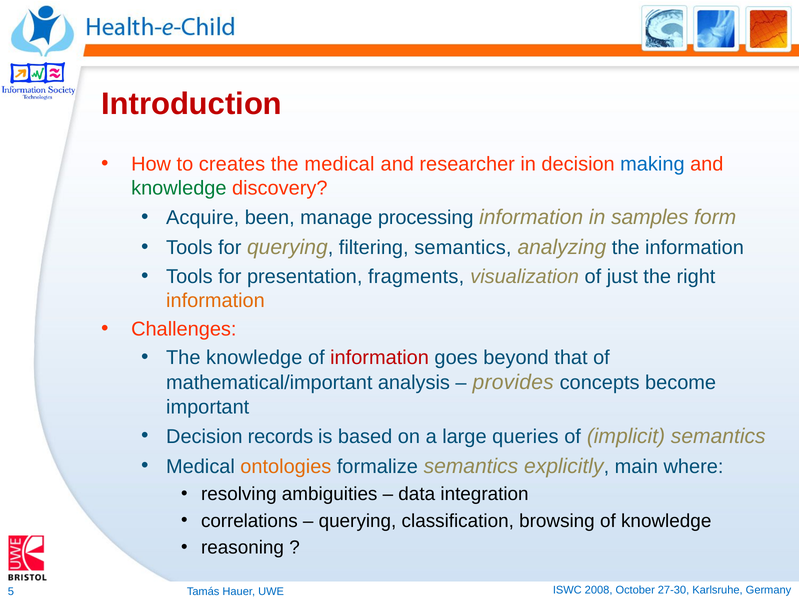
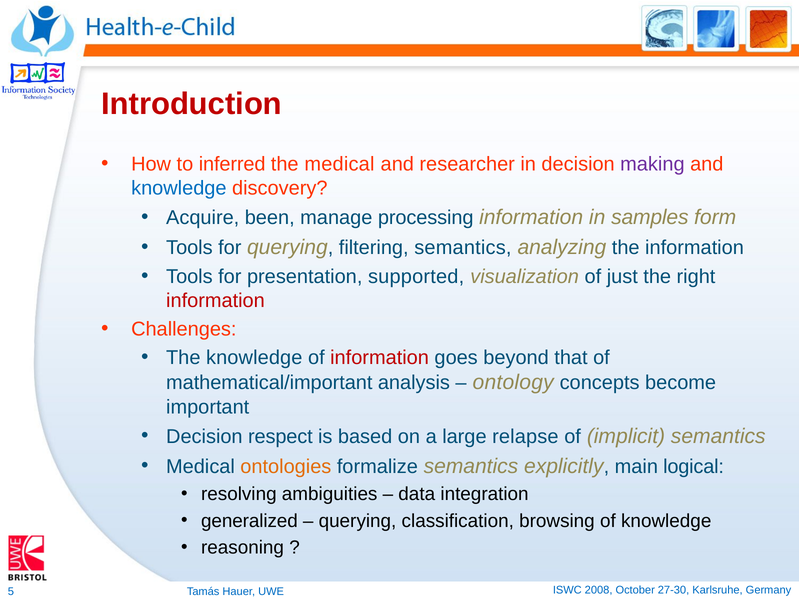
creates: creates -> inferred
making colour: blue -> purple
knowledge at (179, 188) colour: green -> blue
fragments: fragments -> supported
information at (215, 300) colour: orange -> red
provides: provides -> ontology
records: records -> respect
queries: queries -> relapse
where: where -> logical
correlations: correlations -> generalized
